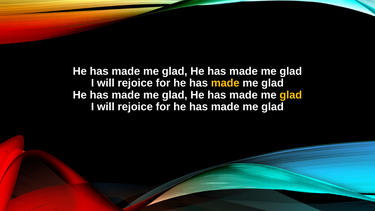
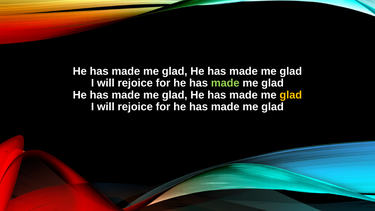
made at (225, 83) colour: yellow -> light green
